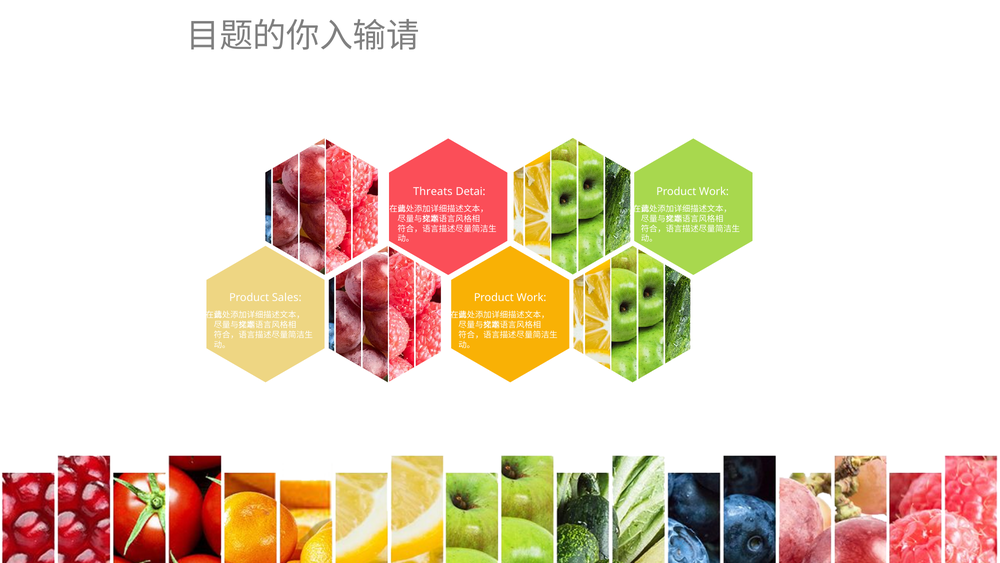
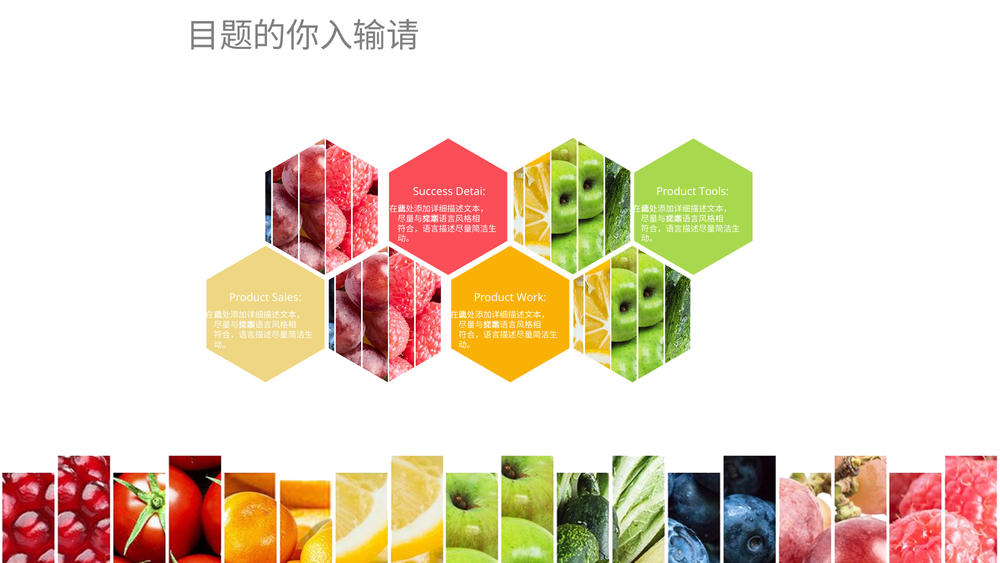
Threats: Threats -> Success
Work at (714, 191): Work -> Tools
